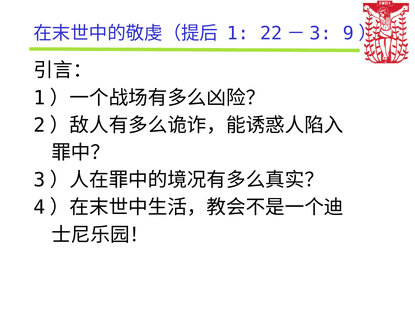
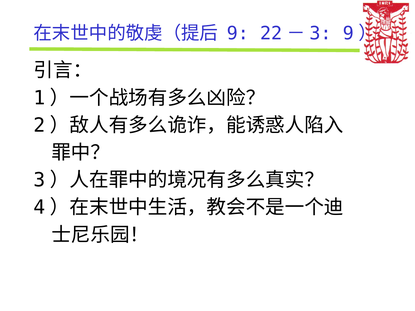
1: 1 -> 9
